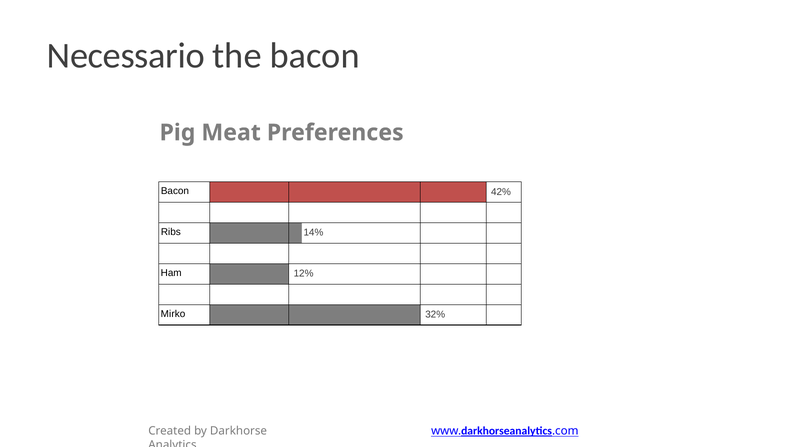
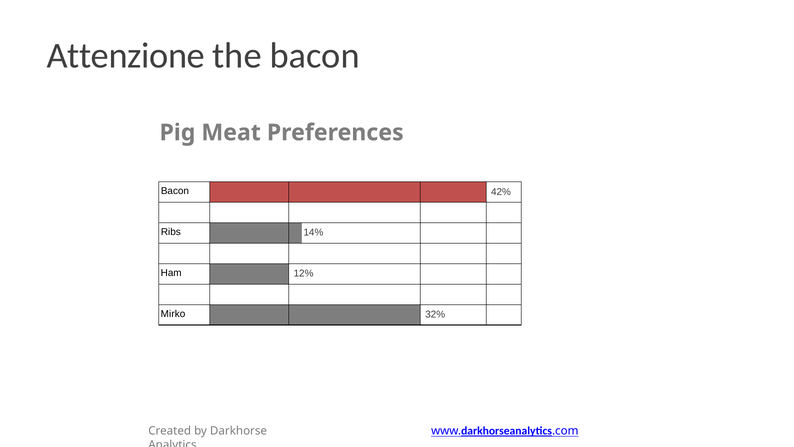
Necessario: Necessario -> Attenzione
